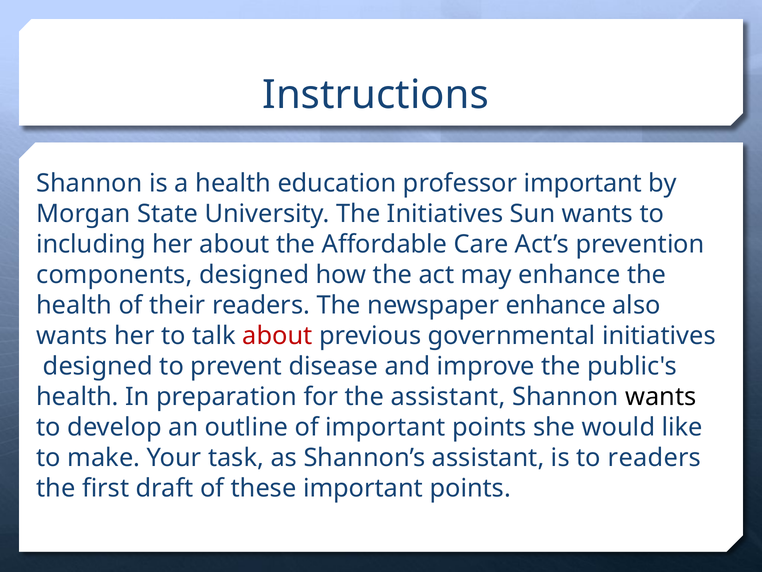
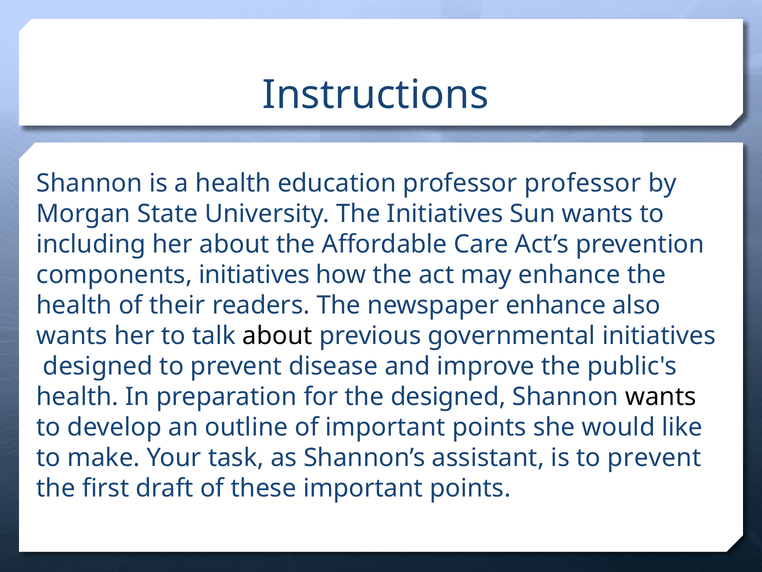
professor important: important -> professor
components designed: designed -> initiatives
about at (278, 336) colour: red -> black
the assistant: assistant -> designed
is to readers: readers -> prevent
